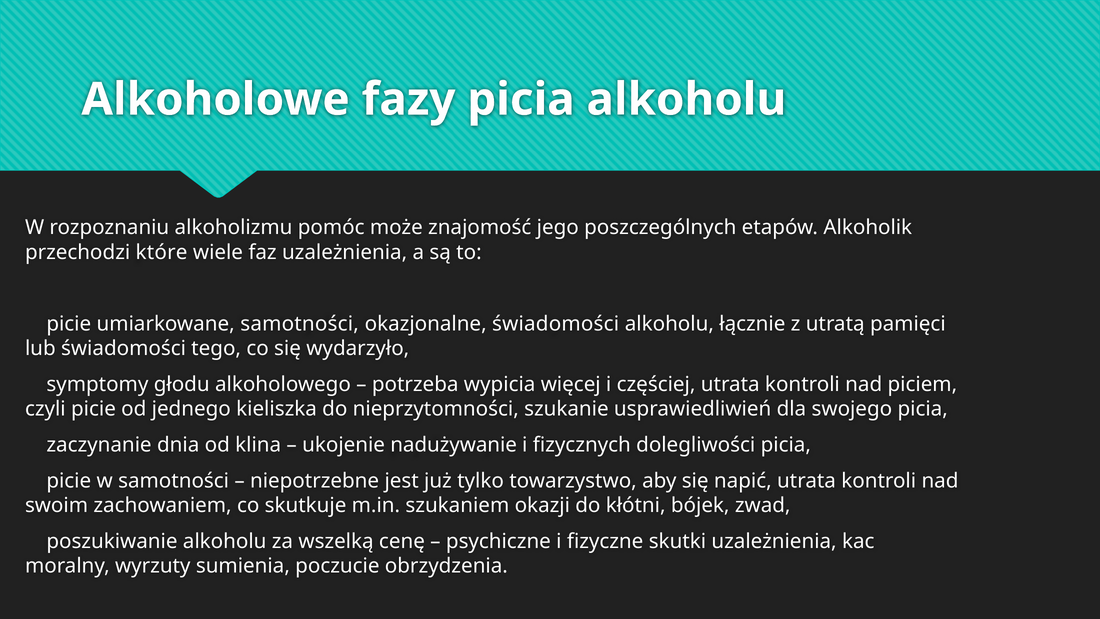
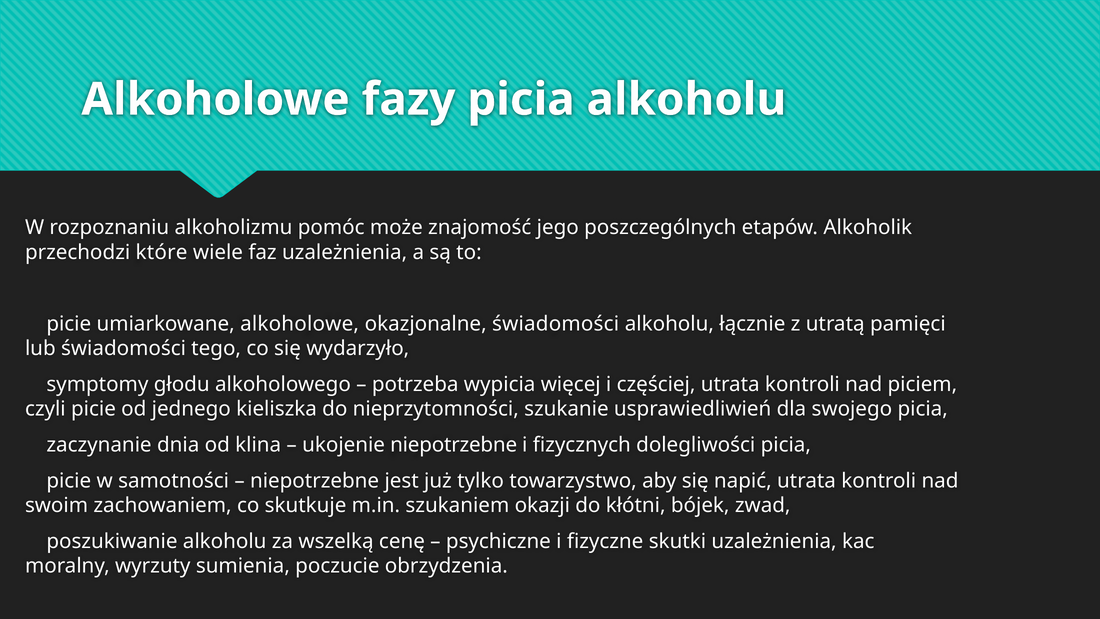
umiarkowane samotności: samotności -> alkoholowe
ukojenie nadużywanie: nadużywanie -> niepotrzebne
